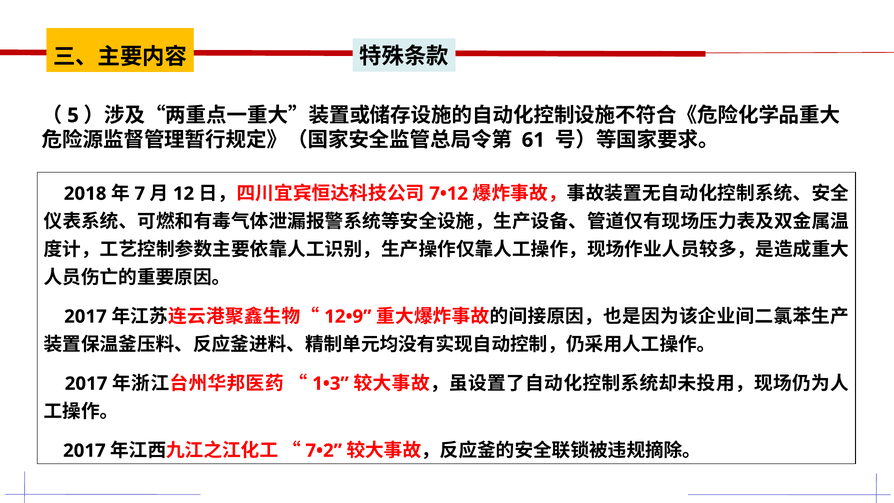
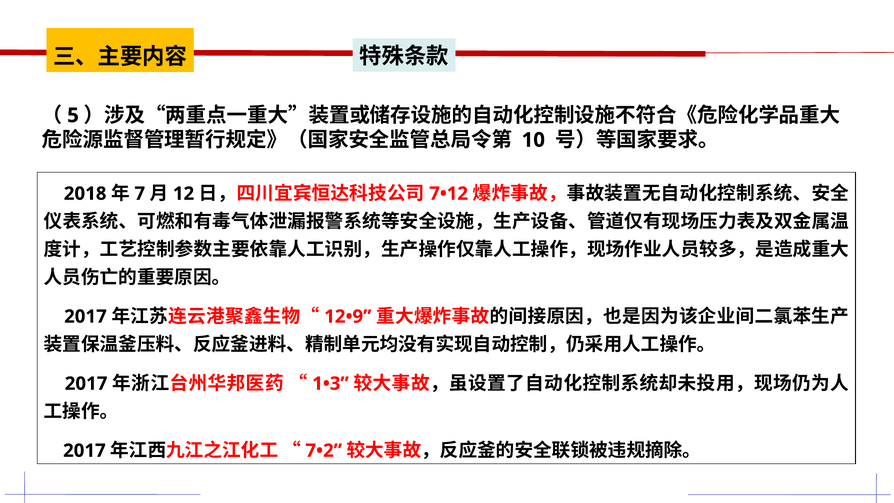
61: 61 -> 10
